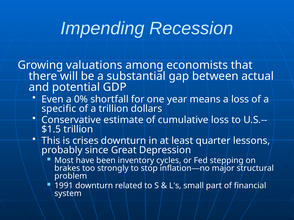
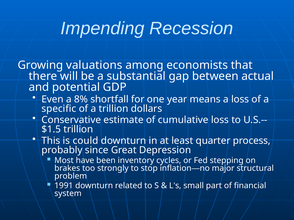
0%: 0% -> 8%
crises: crises -> could
lessons: lessons -> process
